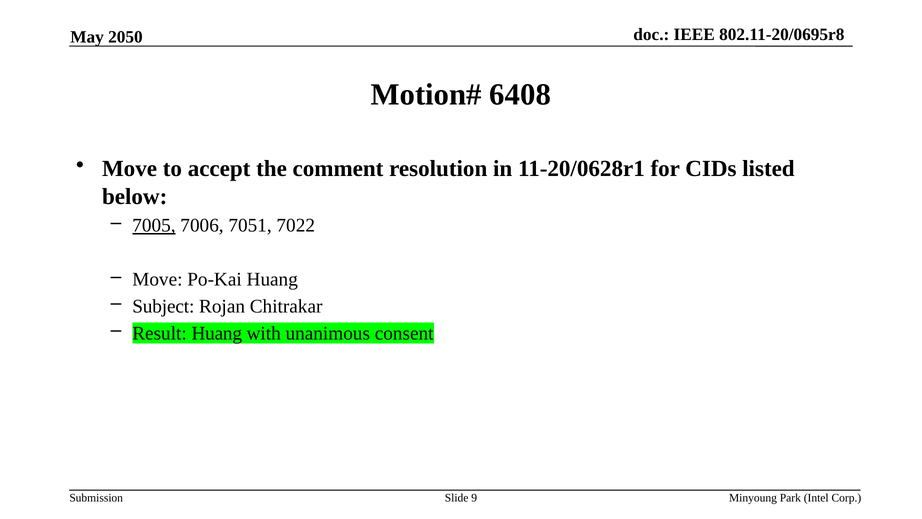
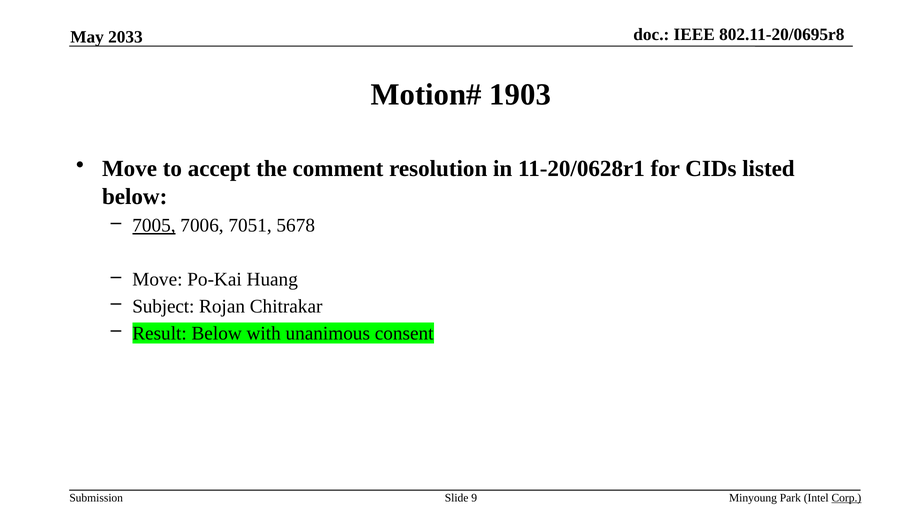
2050: 2050 -> 2033
6408: 6408 -> 1903
7022: 7022 -> 5678
Result Huang: Huang -> Below
Corp underline: none -> present
